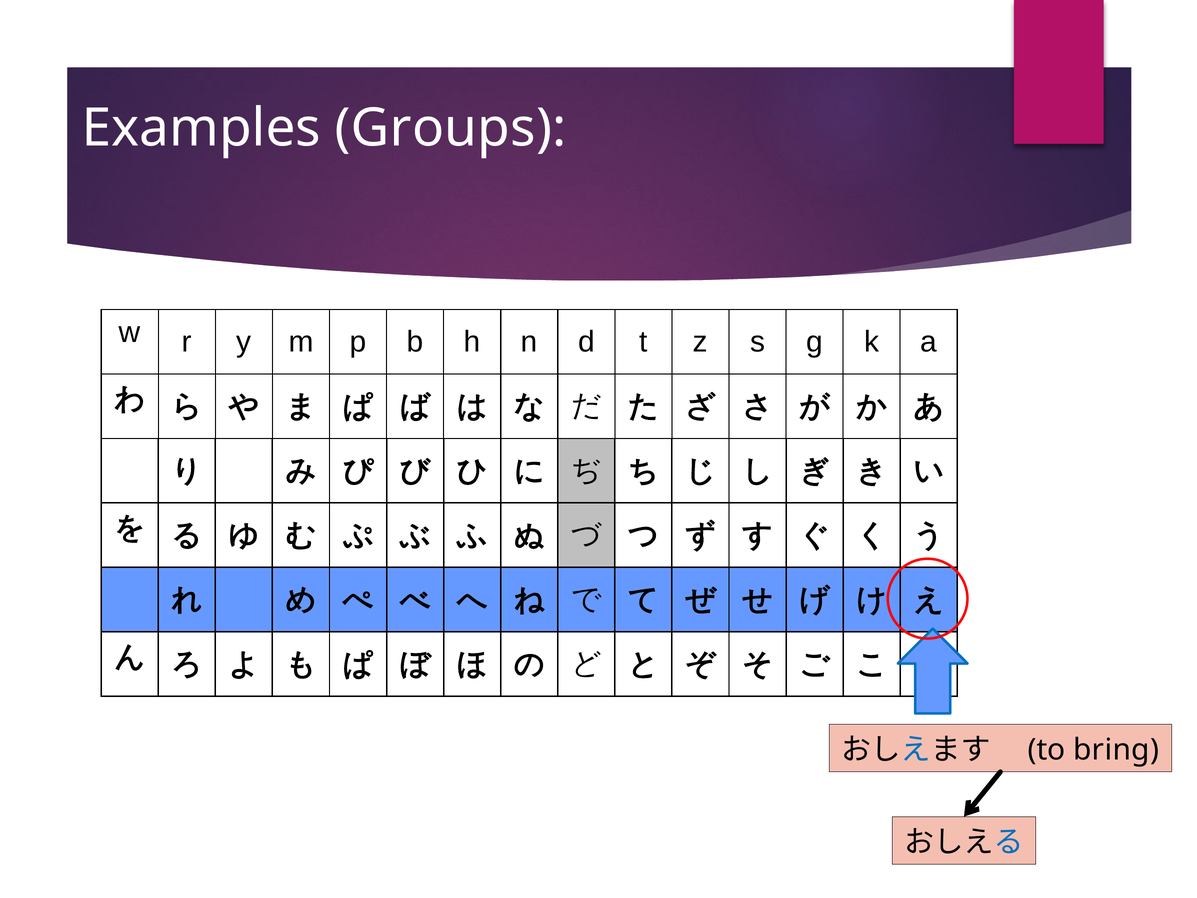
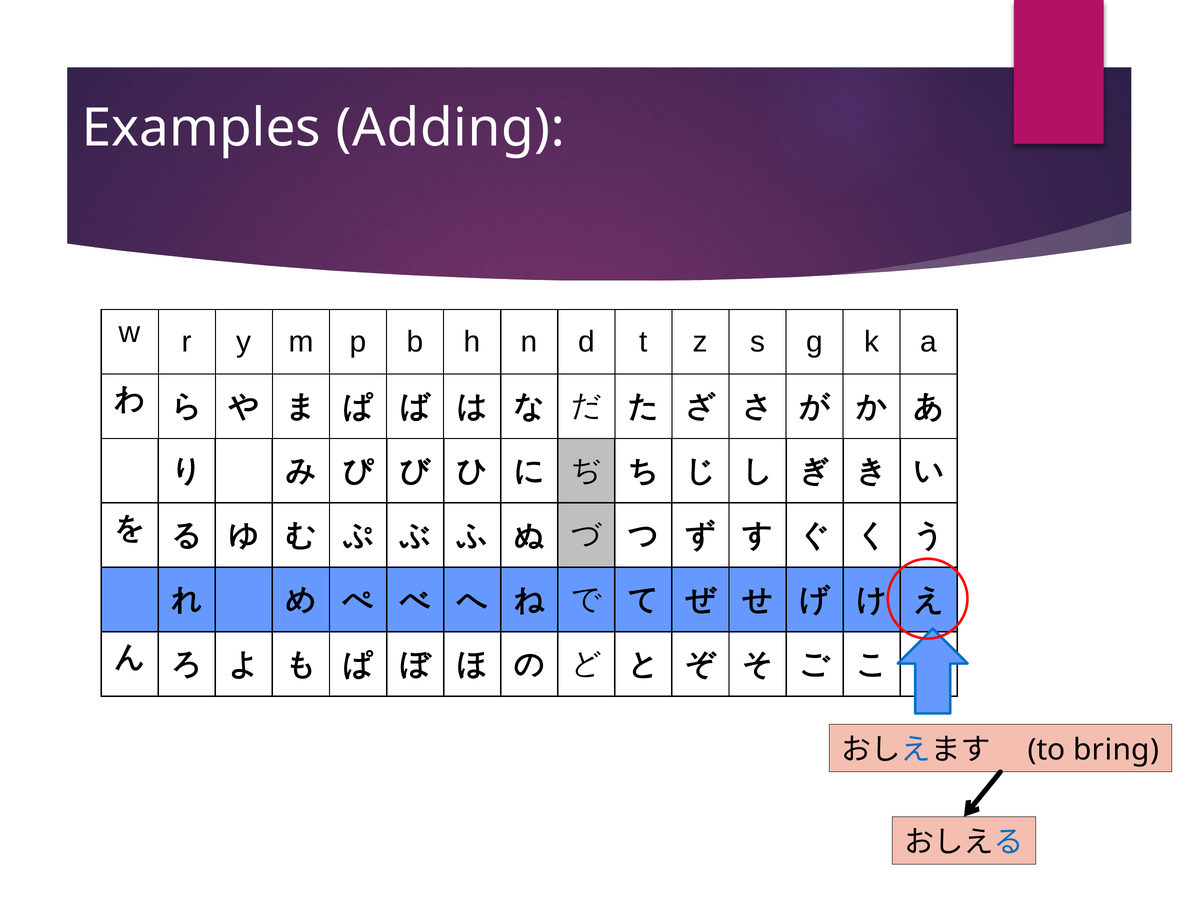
Groups: Groups -> Adding
